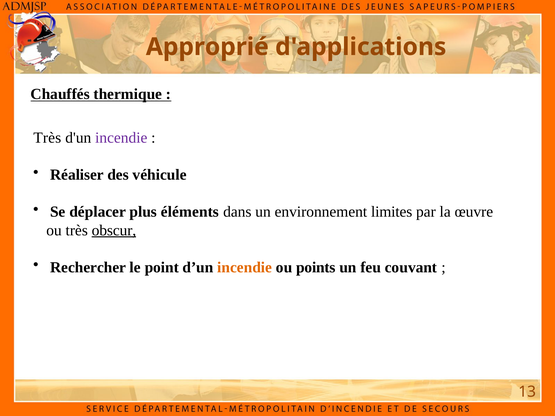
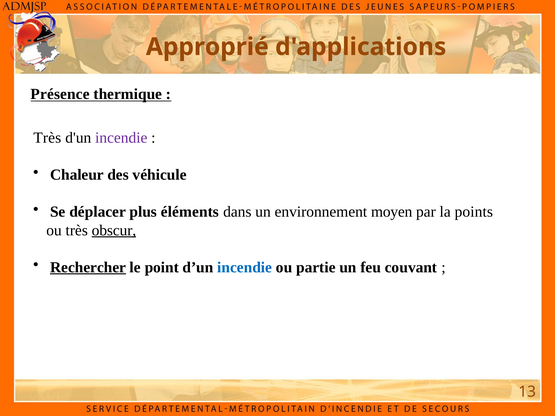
Chauffés: Chauffés -> Présence
Réaliser: Réaliser -> Chaleur
limites: limites -> moyen
œuvre: œuvre -> points
Rechercher underline: none -> present
incendie at (245, 267) colour: orange -> blue
points: points -> partie
